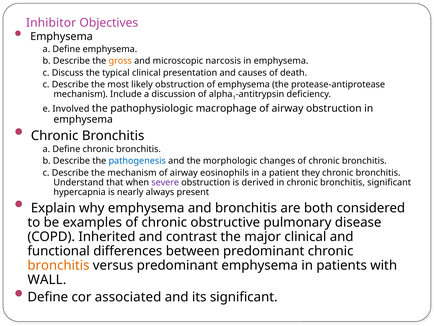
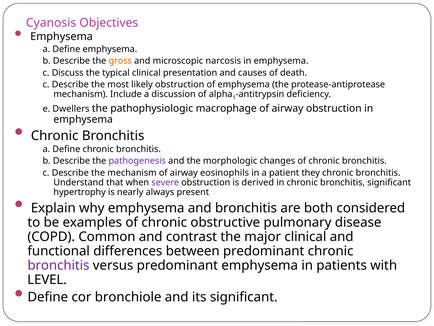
Inhibitor: Inhibitor -> Cyanosis
Involved: Involved -> Dwellers
pathogenesis colour: blue -> purple
hypercapnia: hypercapnia -> hypertrophy
Inherited: Inherited -> Common
bronchitis at (58, 265) colour: orange -> purple
WALL: WALL -> LEVEL
associated: associated -> bronchiole
